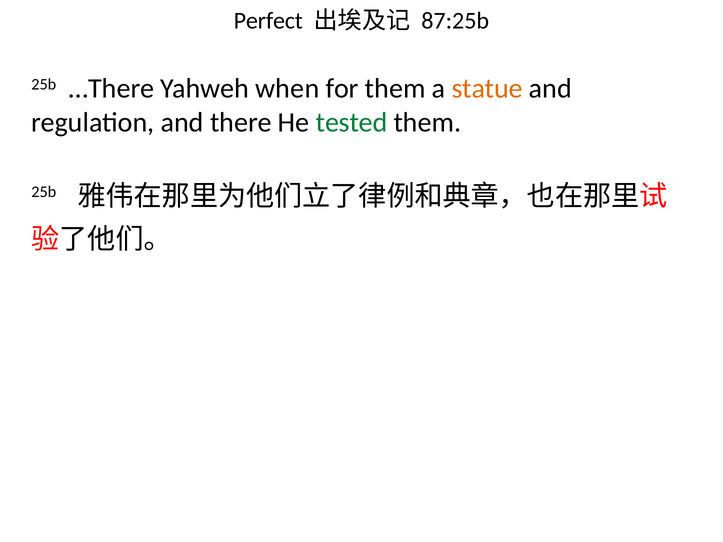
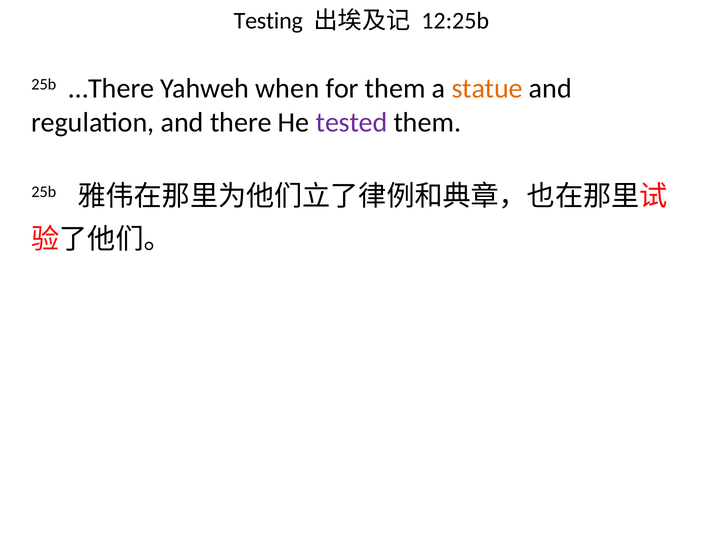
Perfect: Perfect -> Testing
87:25b: 87:25b -> 12:25b
tested colour: green -> purple
